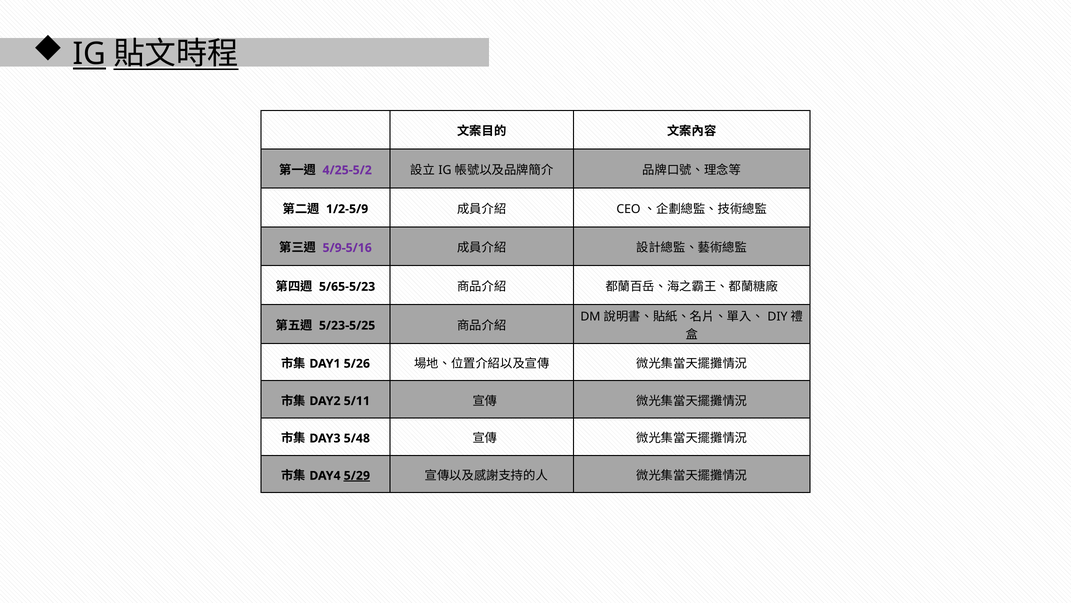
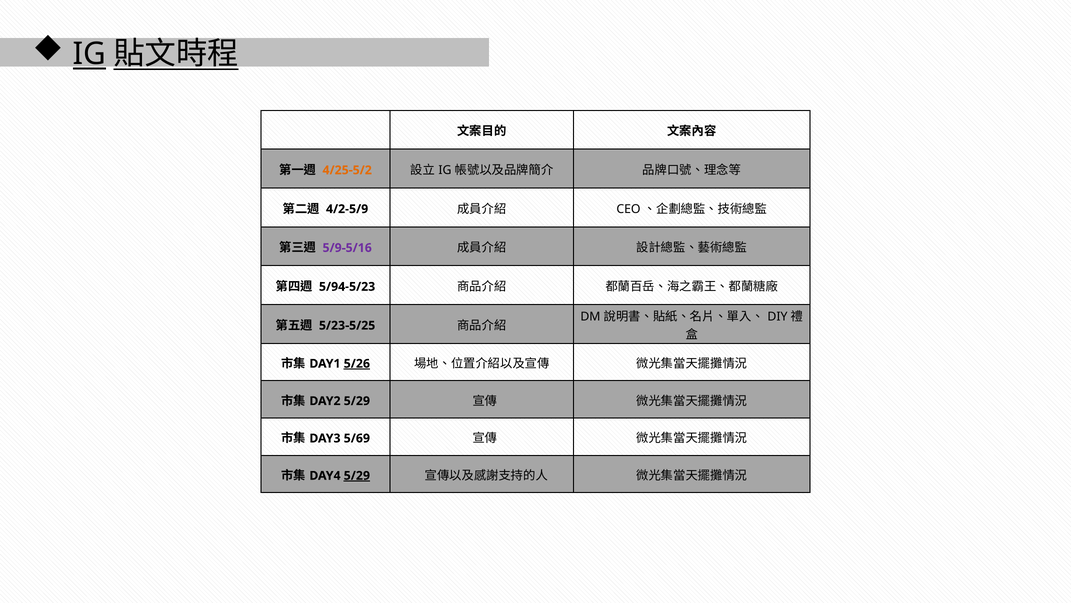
4/25-5/2 colour: purple -> orange
1/2-5/9: 1/2-5/9 -> 4/2-5/9
5/65-5/23: 5/65-5/23 -> 5/94-5/23
5/26 underline: none -> present
5/11 at (357, 401): 5/11 -> 5/29
5/48: 5/48 -> 5/69
